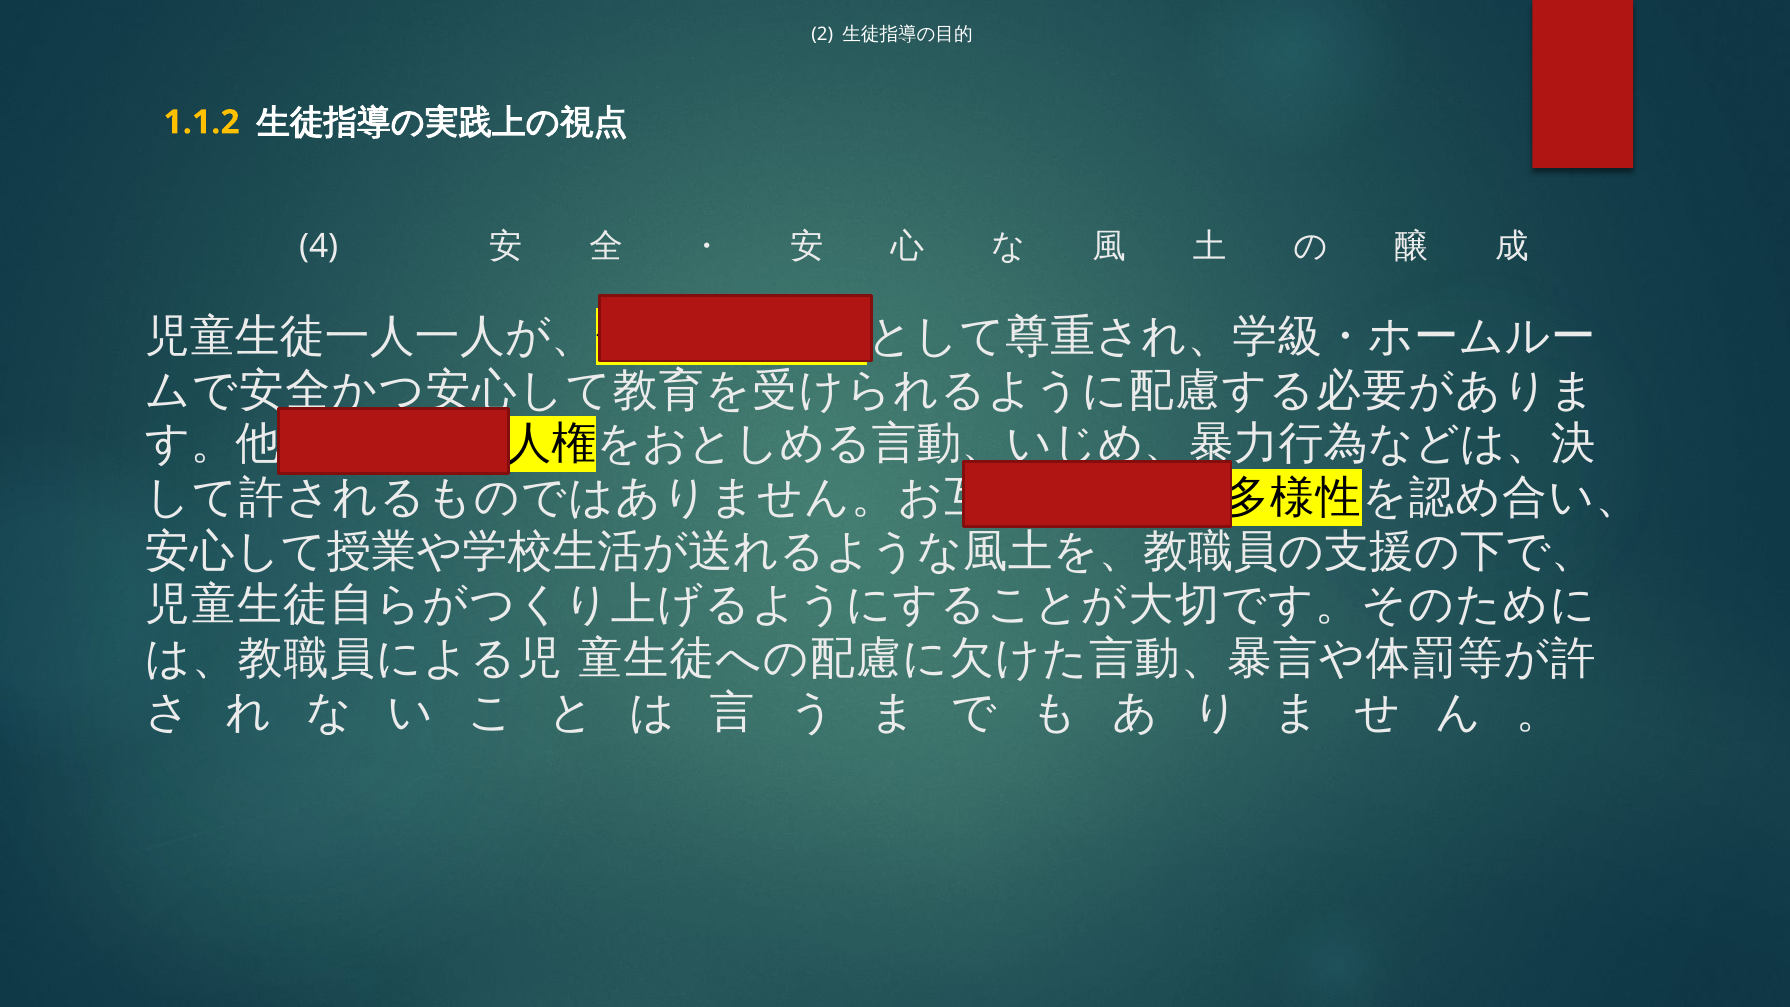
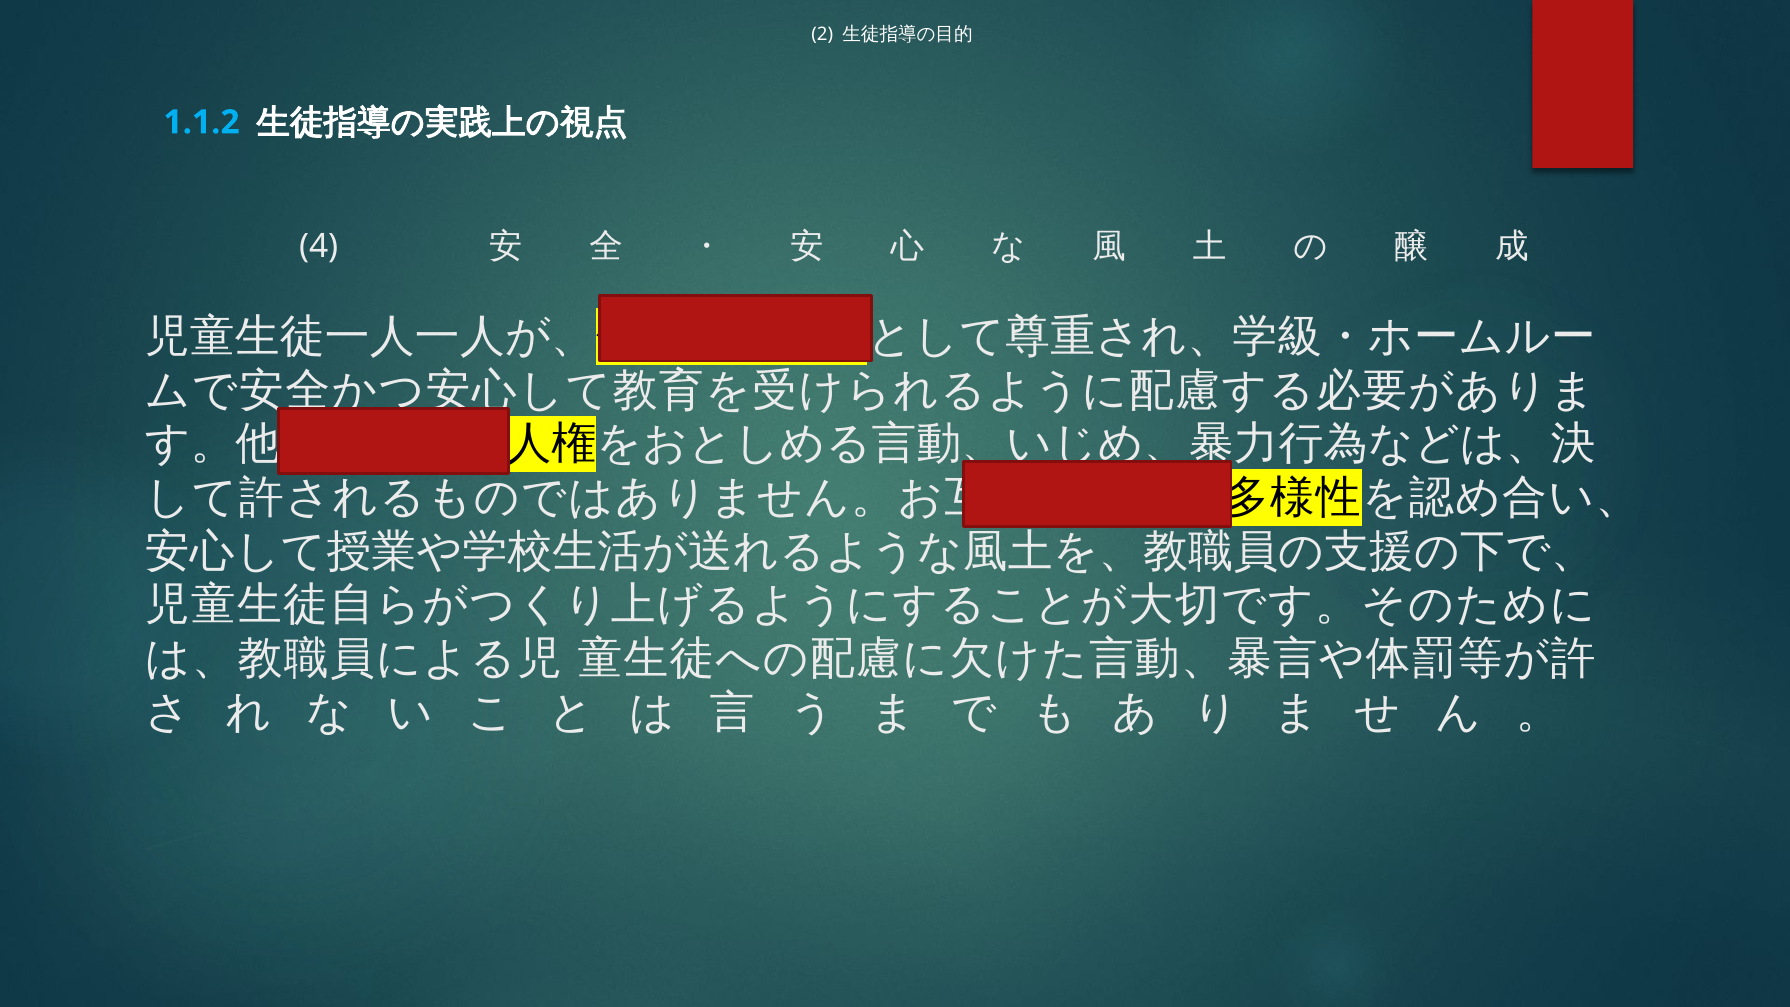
1.1.2 colour: yellow -> light blue
